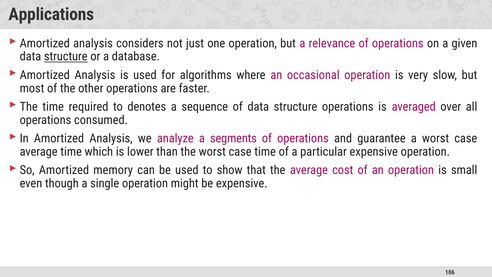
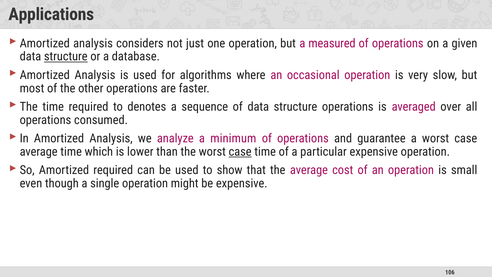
relevance: relevance -> measured
segments: segments -> minimum
case at (240, 152) underline: none -> present
Amortized memory: memory -> required
